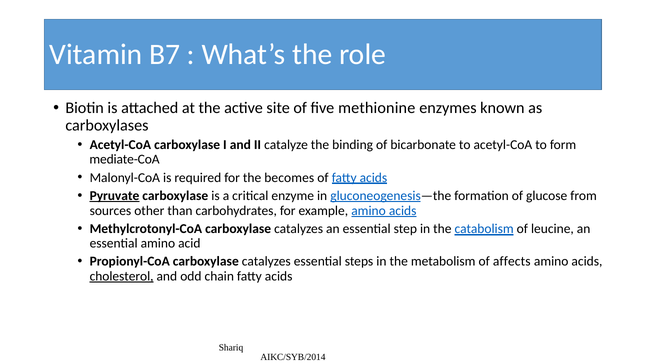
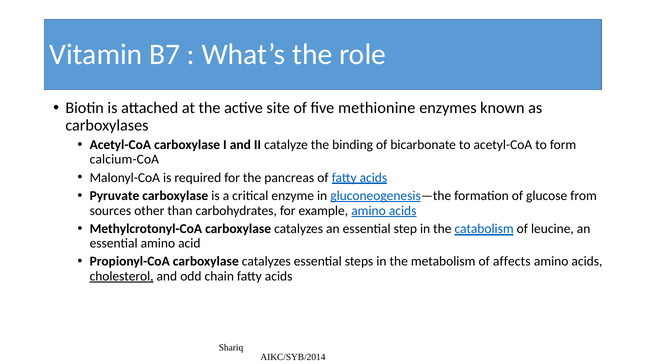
mediate-CoA: mediate-CoA -> calcium-CoA
becomes: becomes -> pancreas
Pyruvate underline: present -> none
